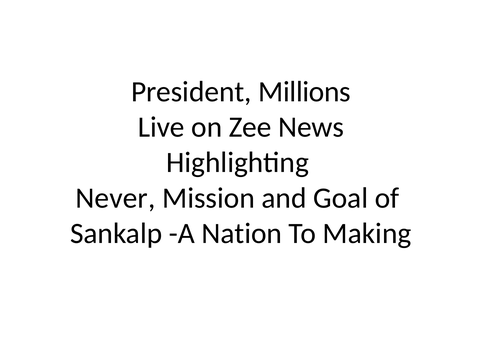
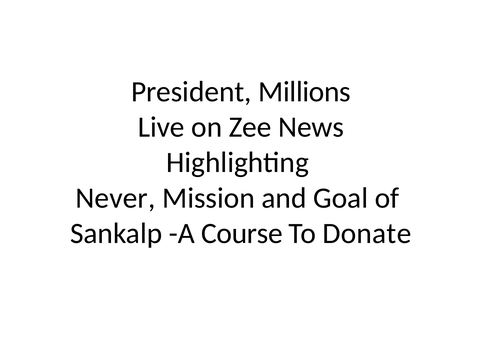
Nation: Nation -> Course
Making: Making -> Donate
